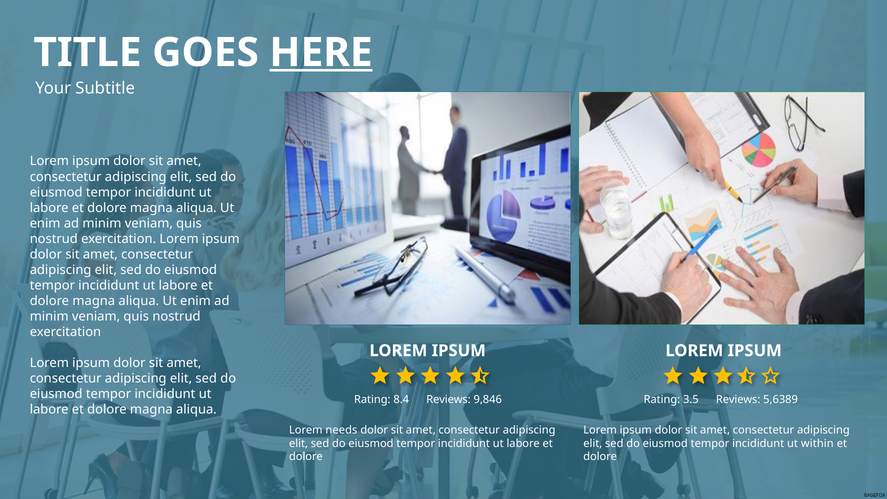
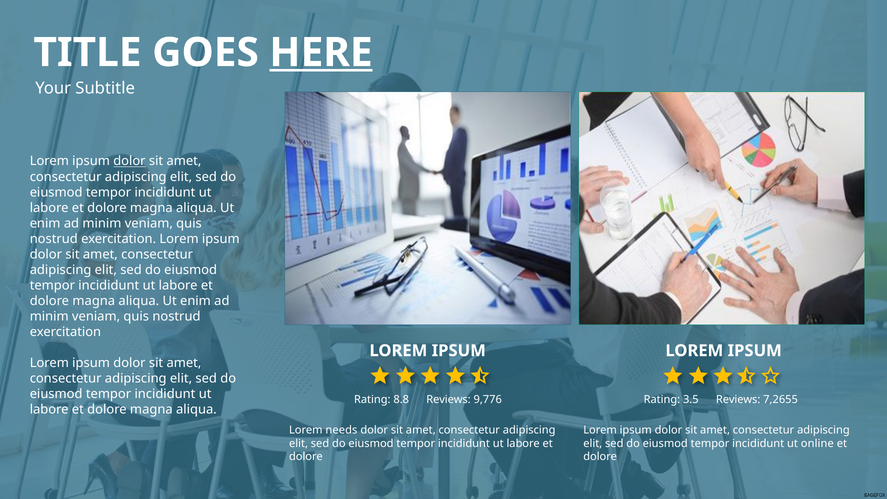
dolor at (129, 161) underline: none -> present
8.4: 8.4 -> 8.8
9,846: 9,846 -> 9,776
5,6389: 5,6389 -> 7,2655
within: within -> online
